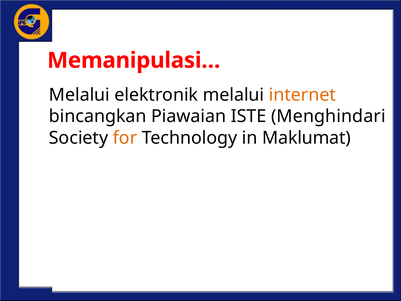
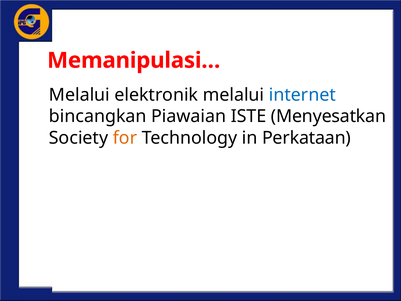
internet colour: orange -> blue
Menghindari: Menghindari -> Menyesatkan
Maklumat: Maklumat -> Perkataan
